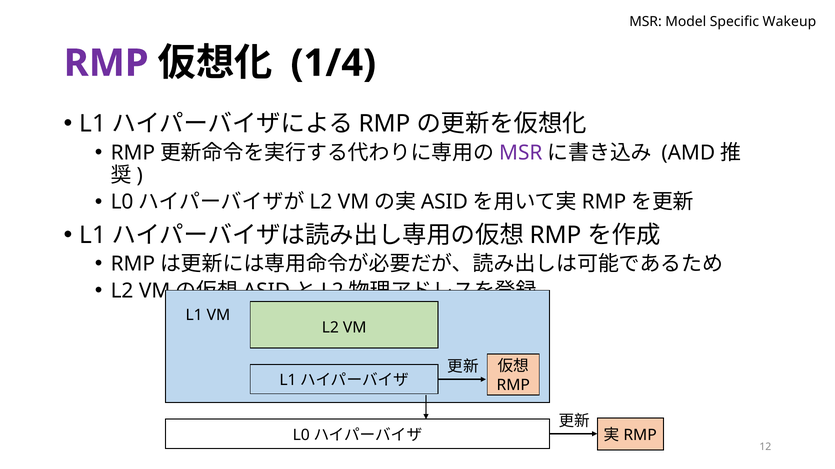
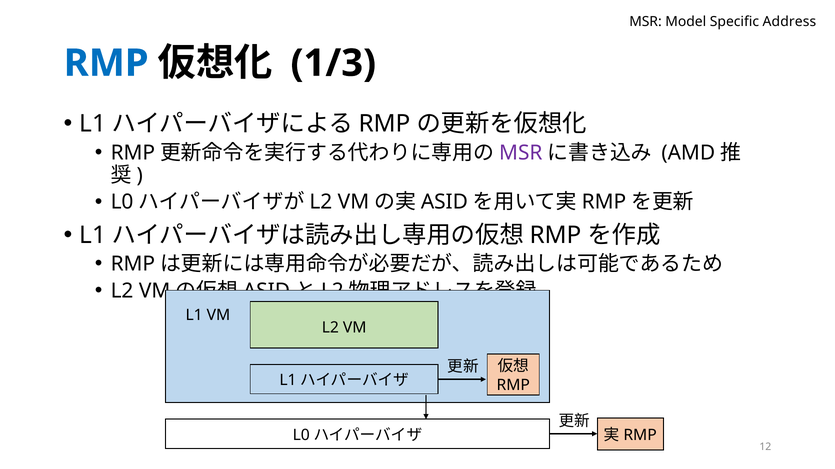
Wakeup: Wakeup -> Address
RMP at (106, 63) colour: purple -> blue
1/4: 1/4 -> 1/3
